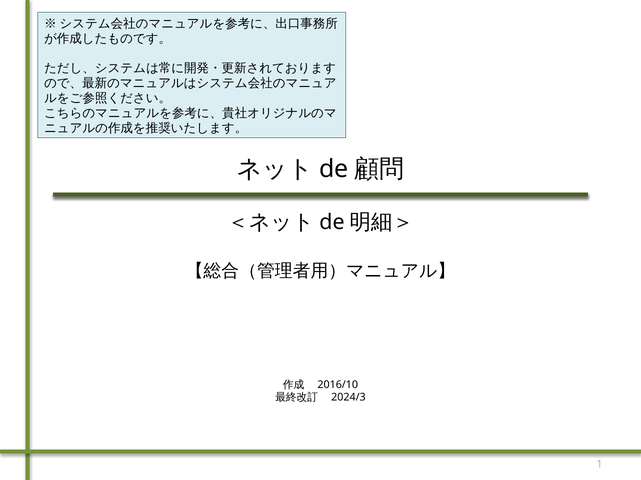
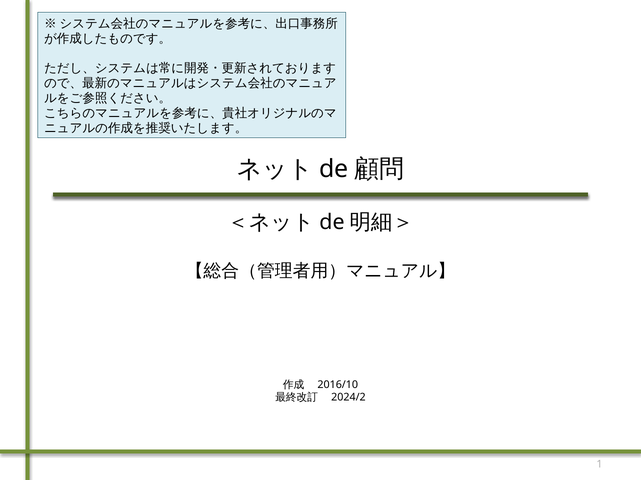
2024/3: 2024/3 -> 2024/2
